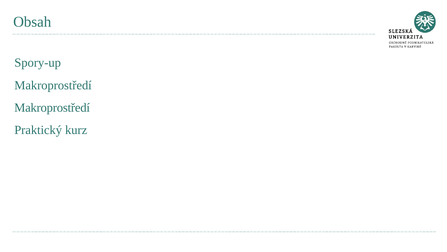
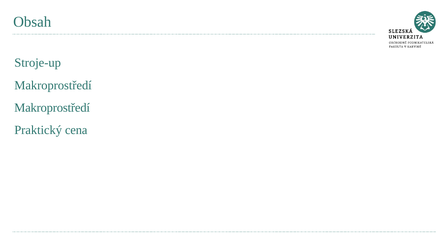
Spory-up: Spory-up -> Stroje-up
kurz: kurz -> cena
